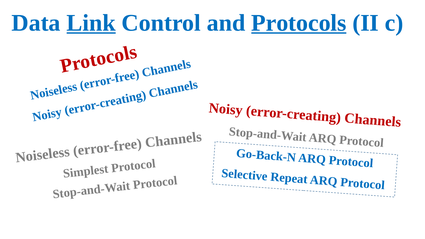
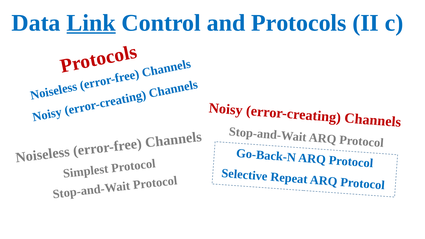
Protocols underline: present -> none
